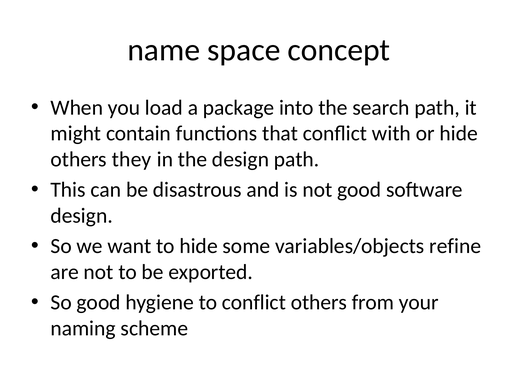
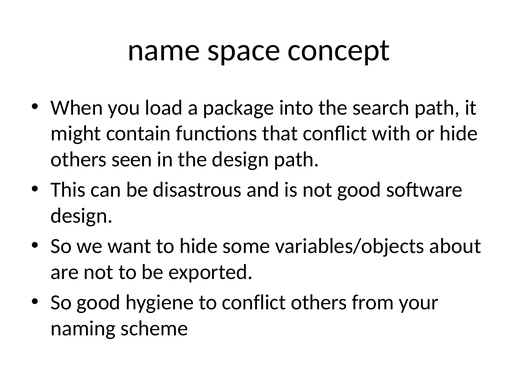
they: they -> seen
refine: refine -> about
